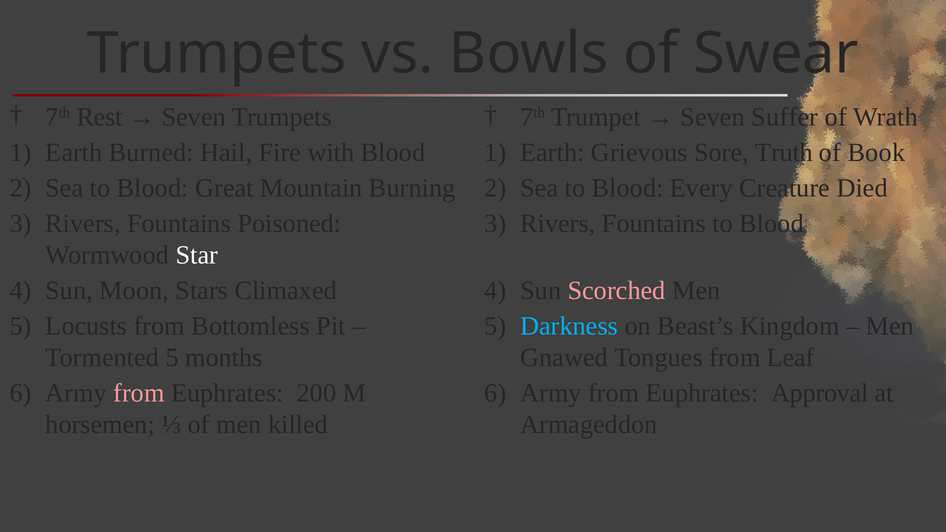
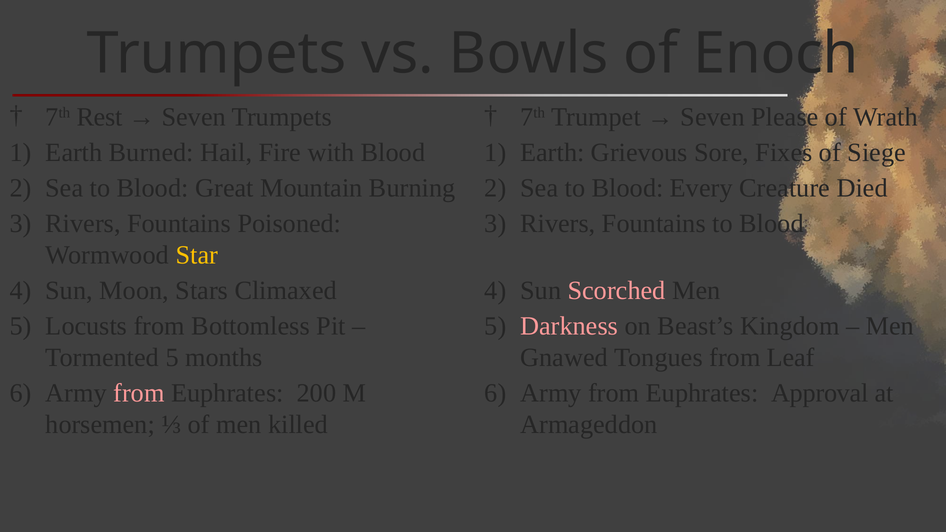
Swear: Swear -> Enoch
Suffer: Suffer -> Please
Truth: Truth -> Fixes
Book: Book -> Siege
Star colour: white -> yellow
Darkness colour: light blue -> pink
